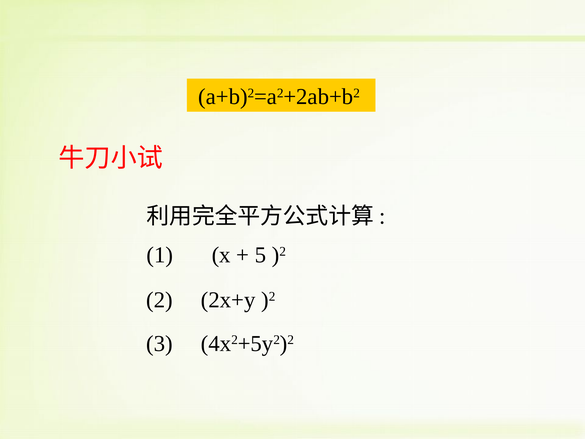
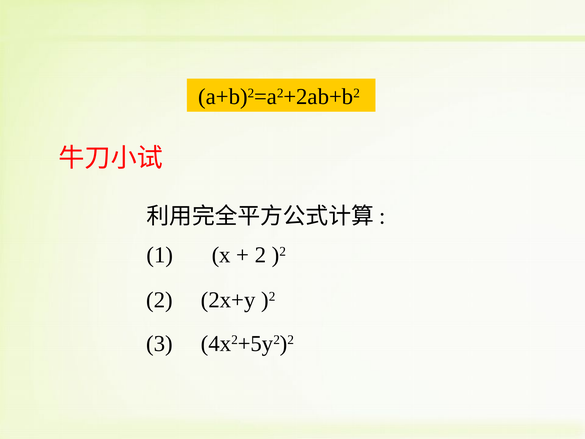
5 at (260, 255): 5 -> 2
